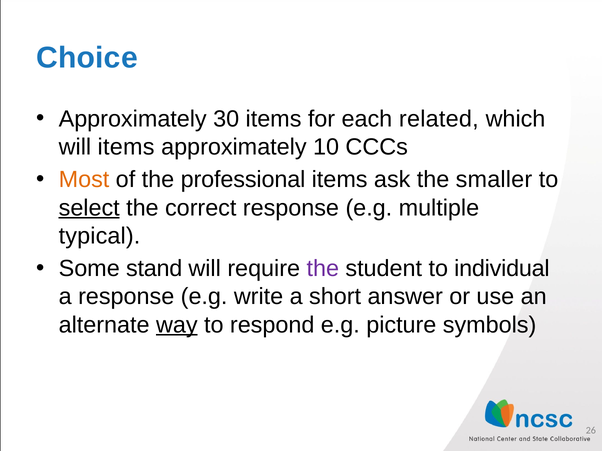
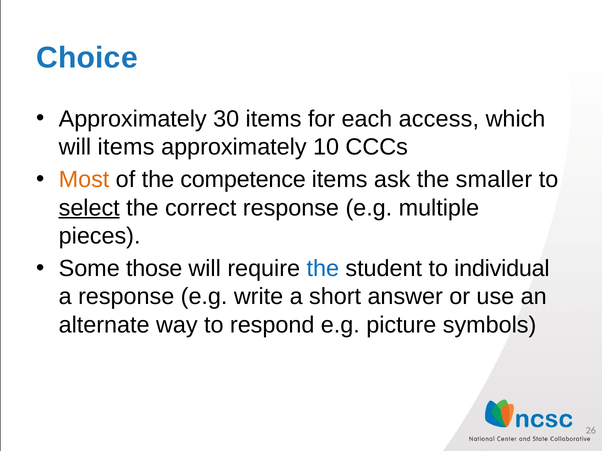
related: related -> access
professional: professional -> competence
typical: typical -> pieces
stand: stand -> those
the at (323, 269) colour: purple -> blue
way underline: present -> none
